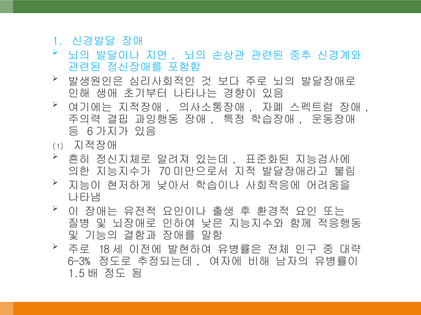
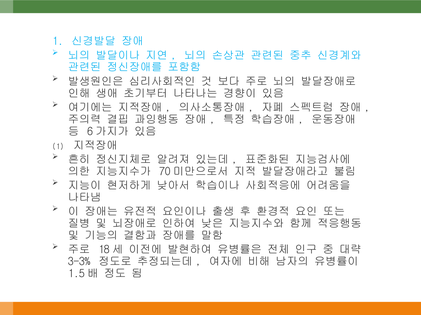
6-3%: 6-3% -> 3-3%
